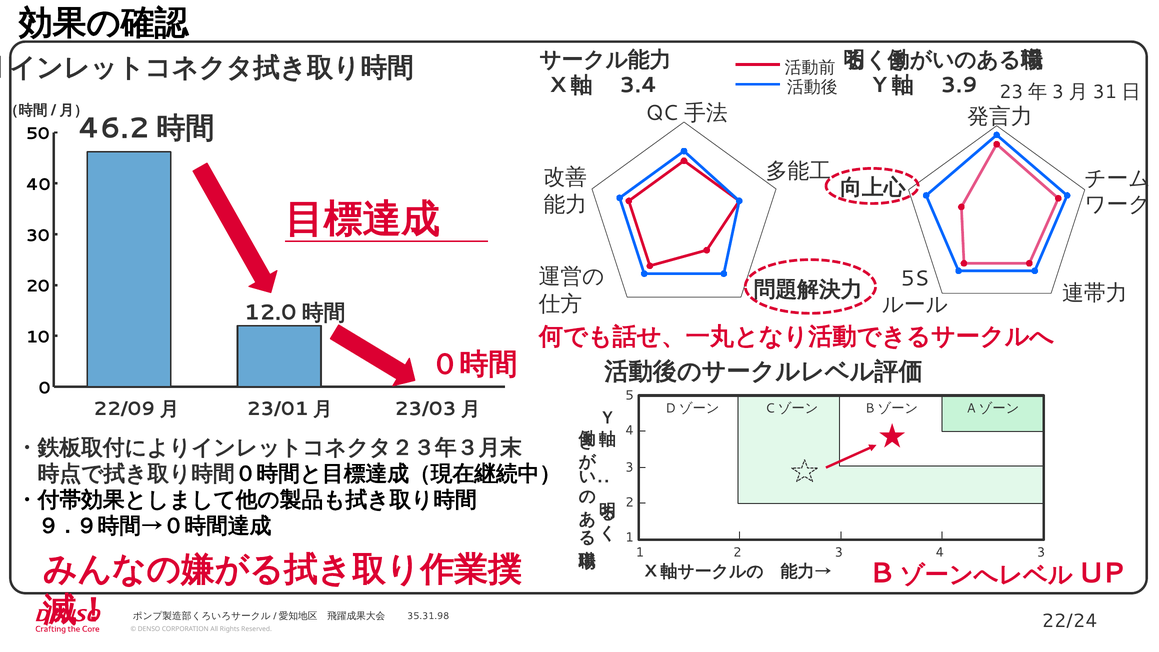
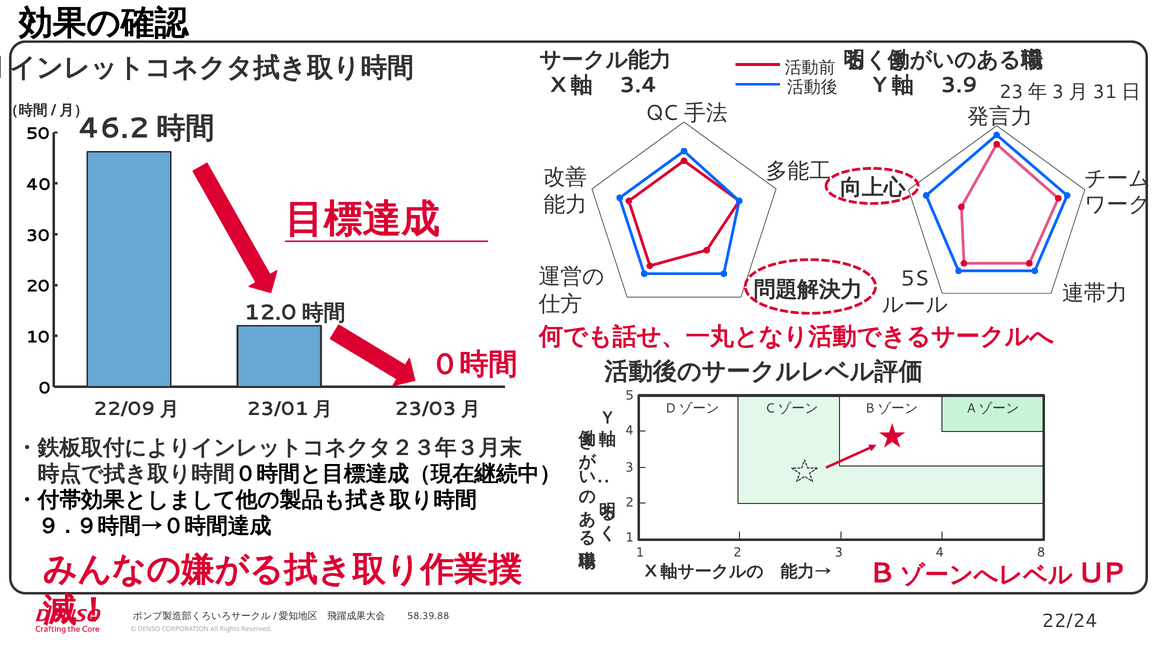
4 3: 3 -> 8
35.31.98: 35.31.98 -> 58.39.88
